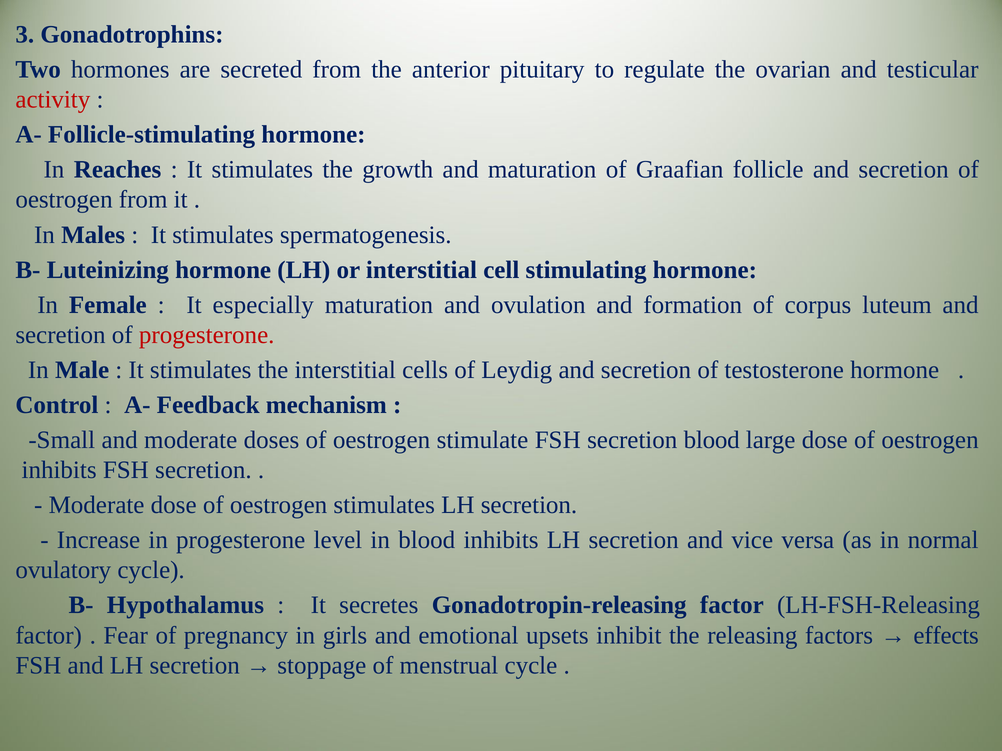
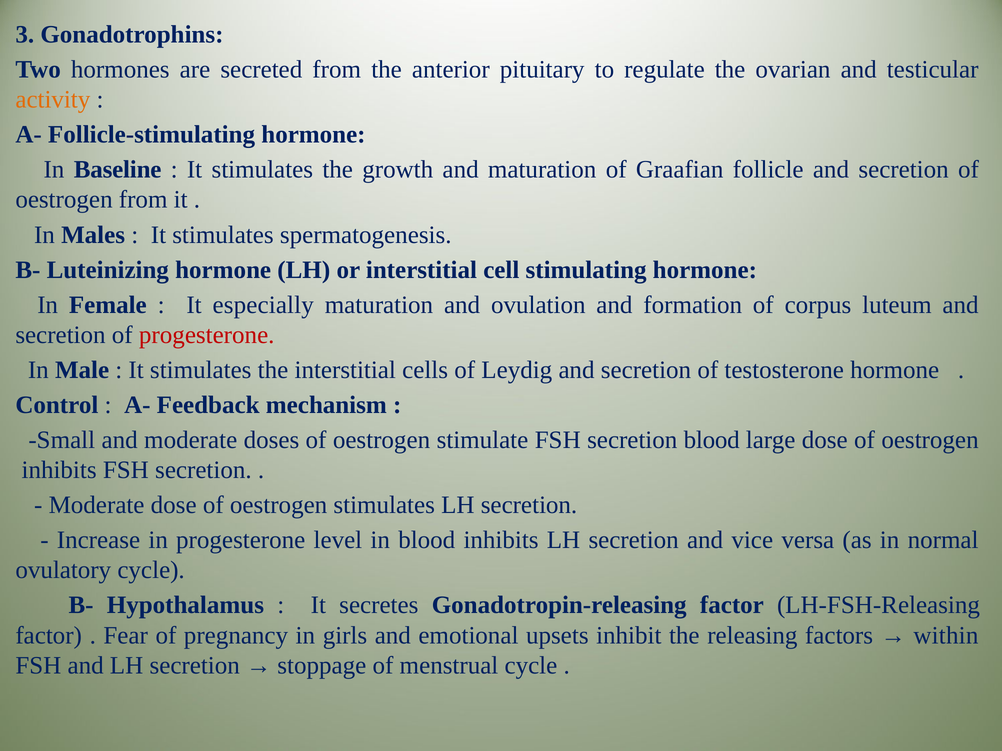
activity colour: red -> orange
Reaches: Reaches -> Baseline
effects: effects -> within
